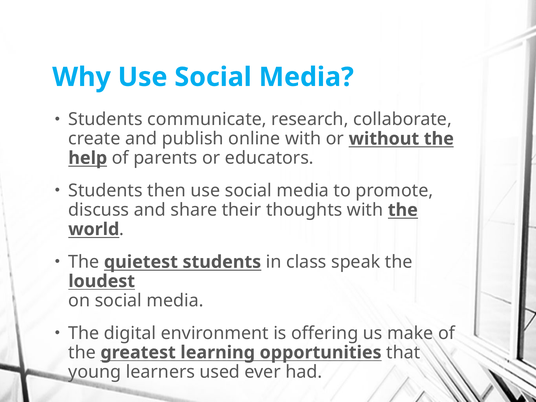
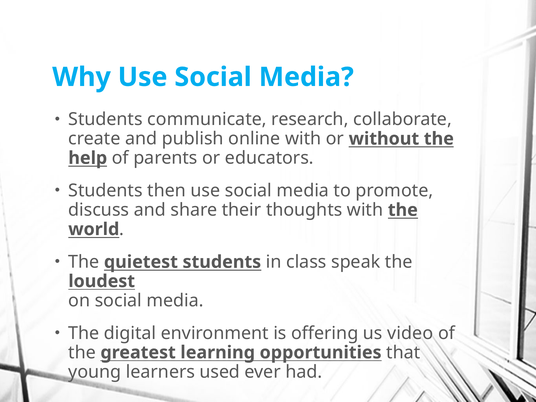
make: make -> video
